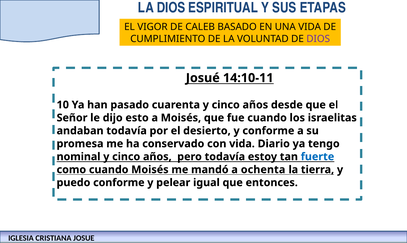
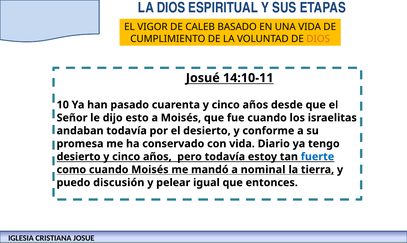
DIOS at (318, 39) colour: purple -> orange
nominal at (79, 156): nominal -> desierto
ochenta: ochenta -> nominal
puedo conforme: conforme -> discusión
